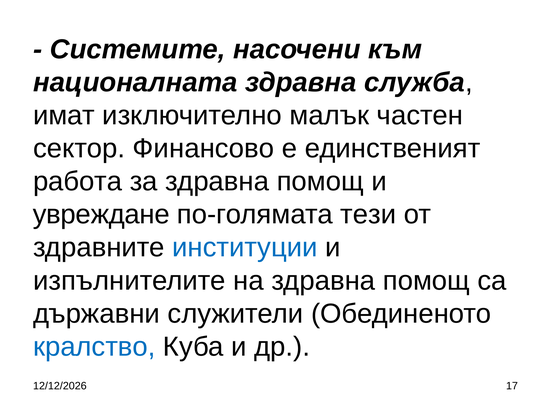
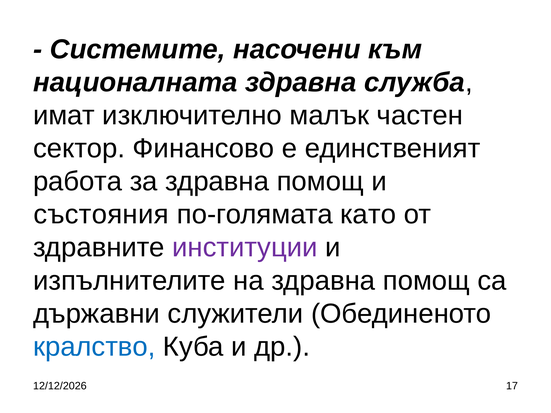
увреждане: увреждане -> състояния
тези: тези -> като
институции colour: blue -> purple
